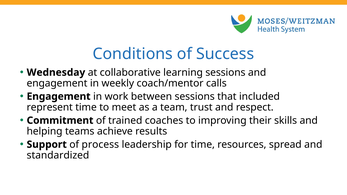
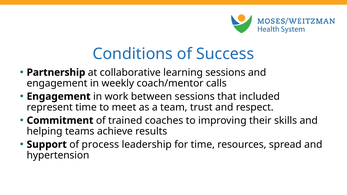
Wednesday: Wednesday -> Partnership
standardized: standardized -> hypertension
